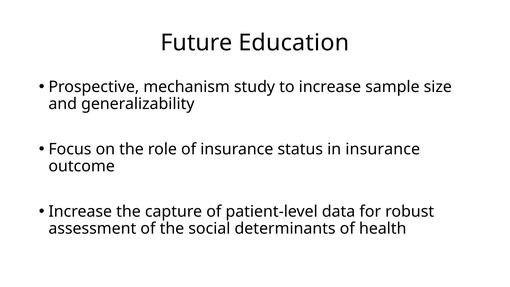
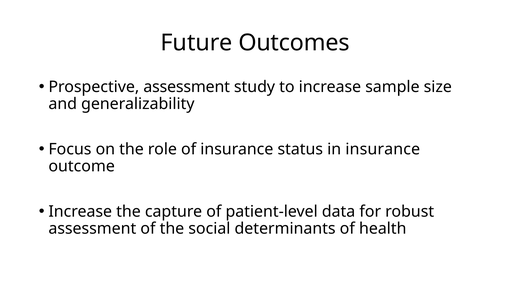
Education: Education -> Outcomes
Prospective mechanism: mechanism -> assessment
